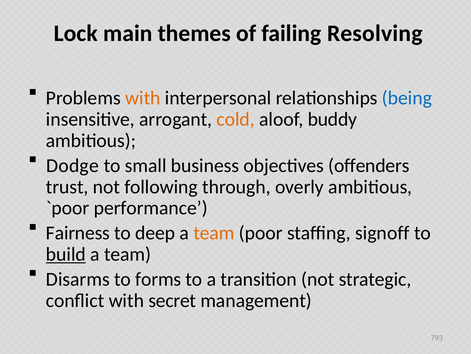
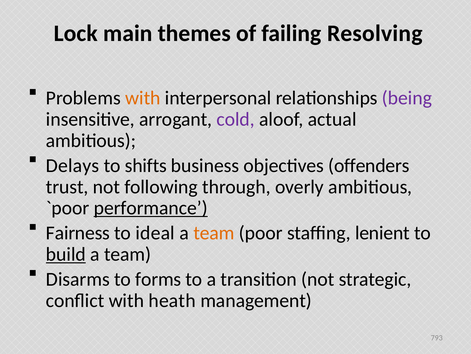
being colour: blue -> purple
cold colour: orange -> purple
buddy: buddy -> actual
Dodge: Dodge -> Delays
small: small -> shifts
performance underline: none -> present
deep: deep -> ideal
signoff: signoff -> lenient
secret: secret -> heath
